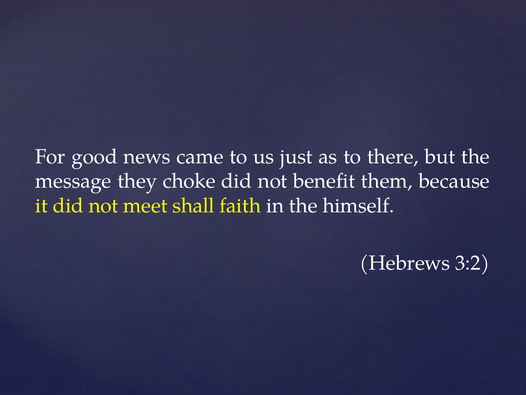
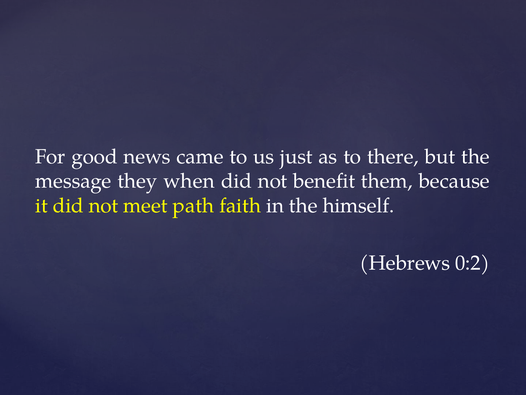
choke: choke -> when
shall: shall -> path
3:2: 3:2 -> 0:2
